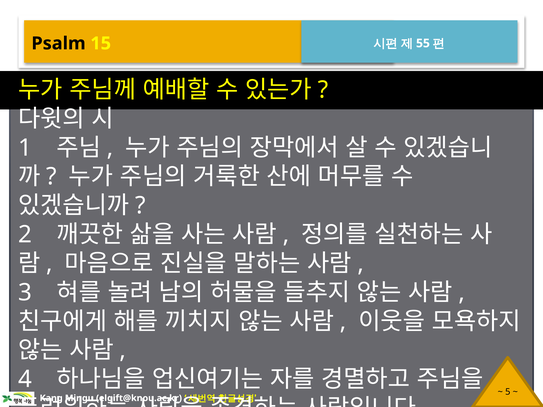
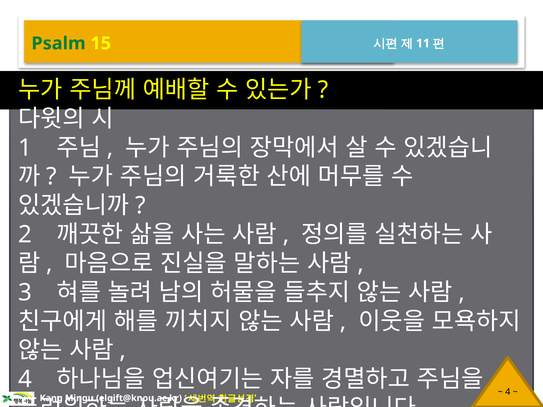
Psalm colour: black -> green
55: 55 -> 11
5 at (508, 392): 5 -> 4
